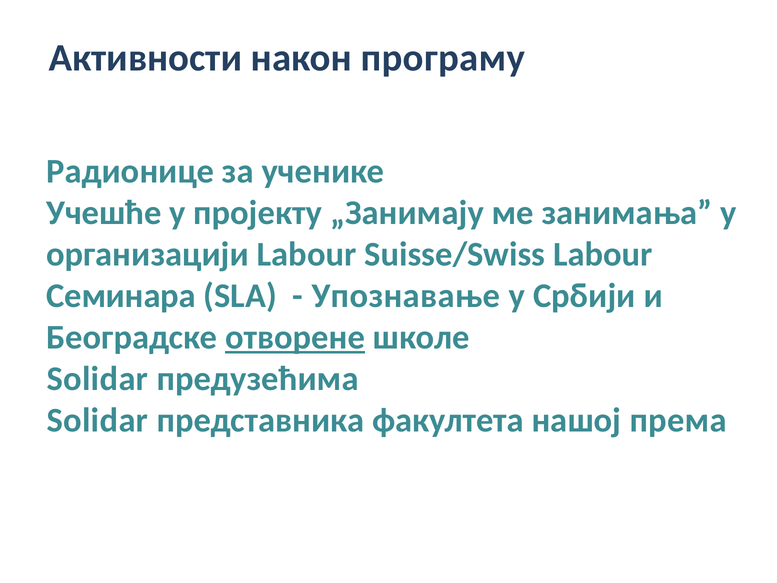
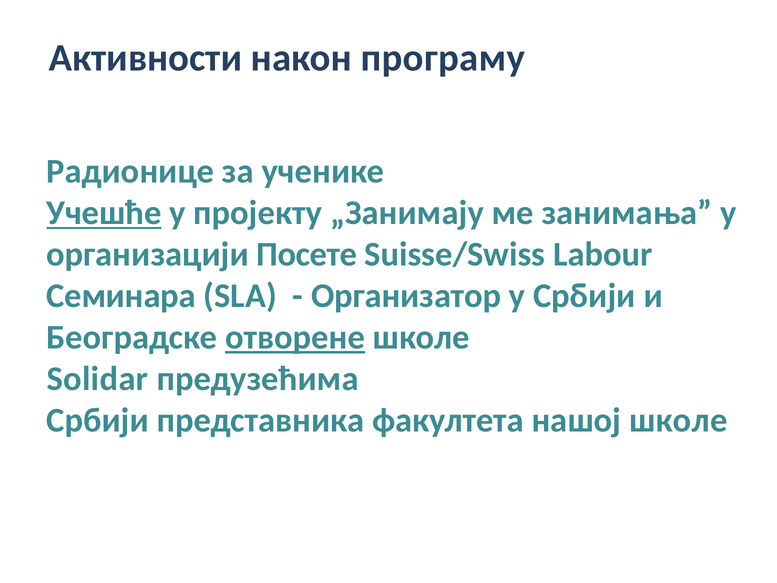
Учешће underline: none -> present
организацији Labour: Labour -> Посете
Упознавање: Упознавање -> Организатор
Solidar at (97, 420): Solidar -> Србији
нашој према: према -> школе
